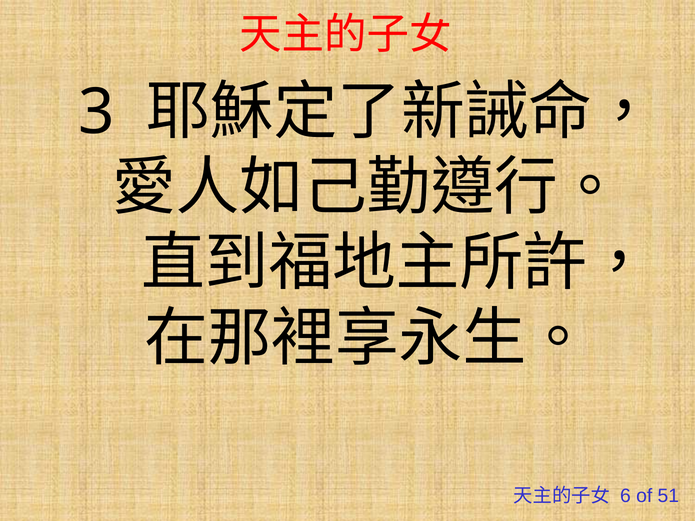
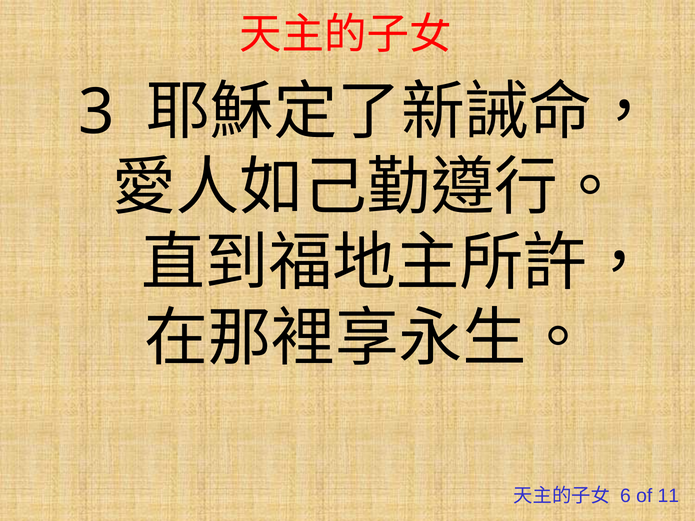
51: 51 -> 11
